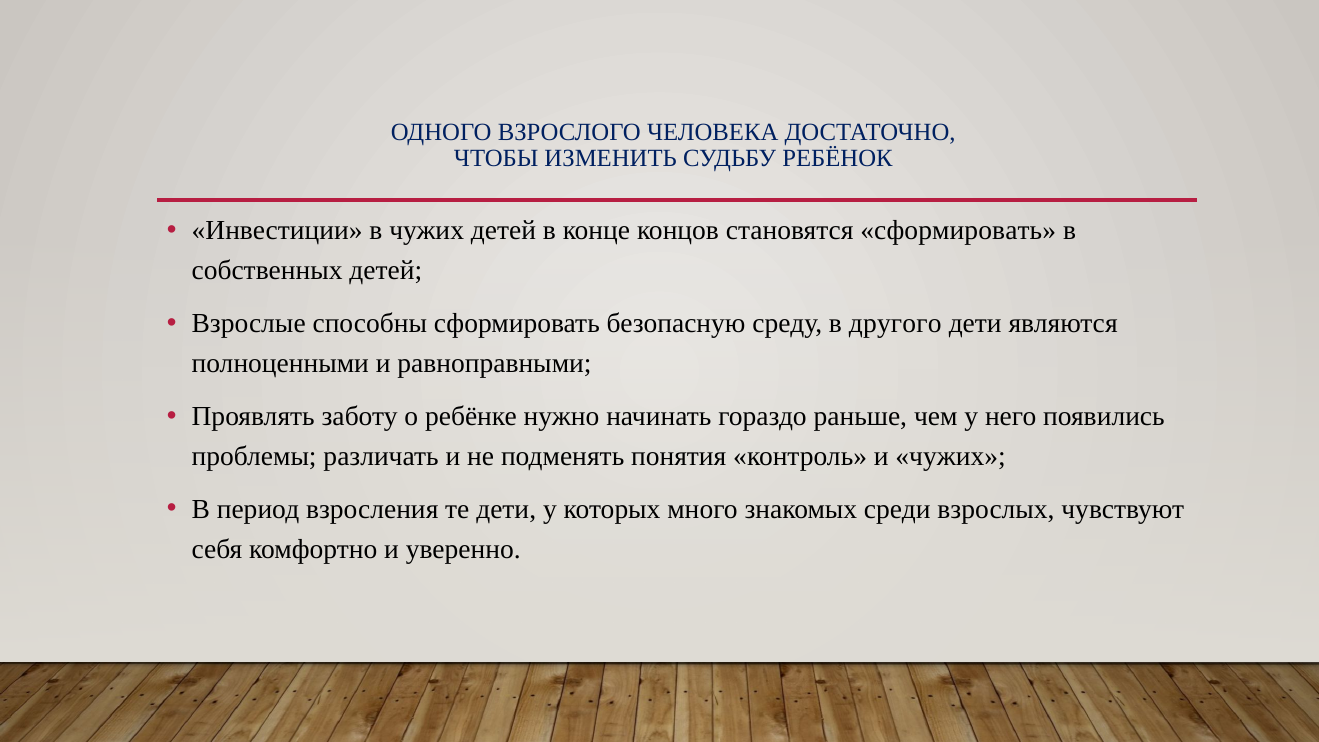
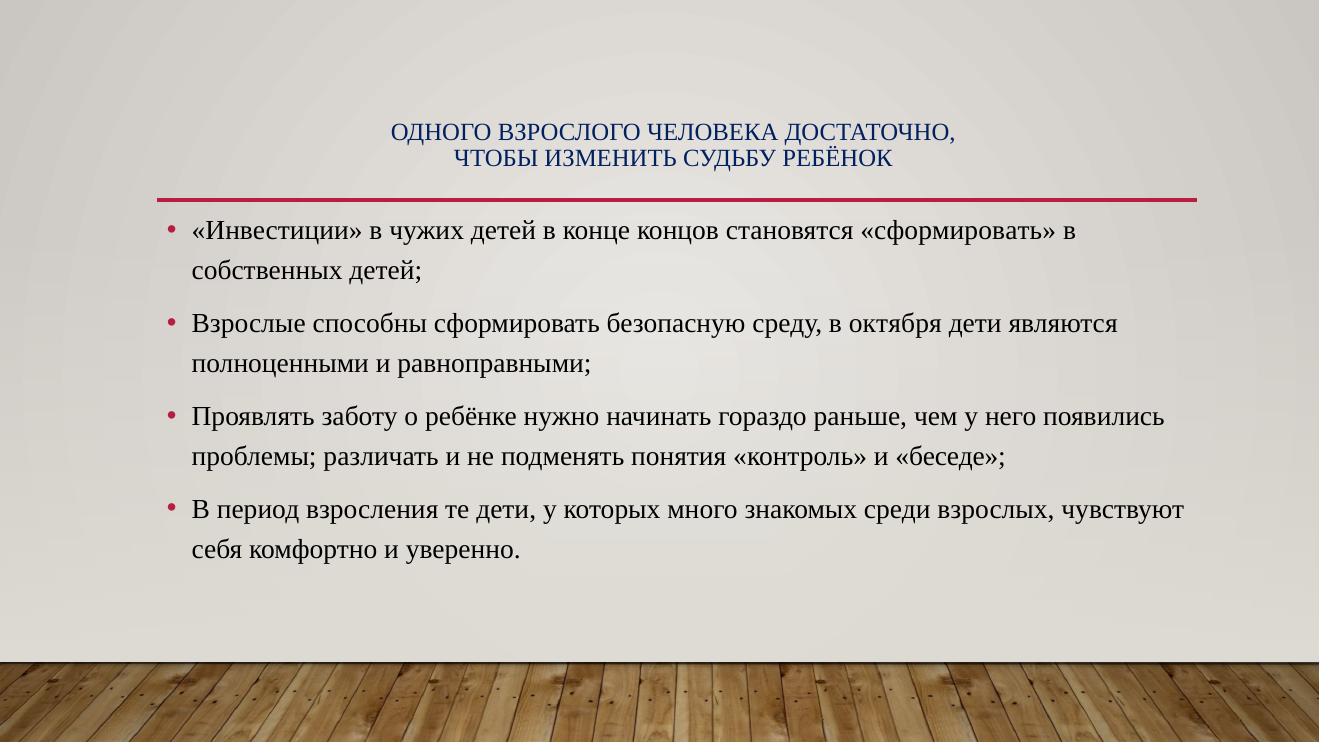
другого: другого -> октября
и чужих: чужих -> беседе
